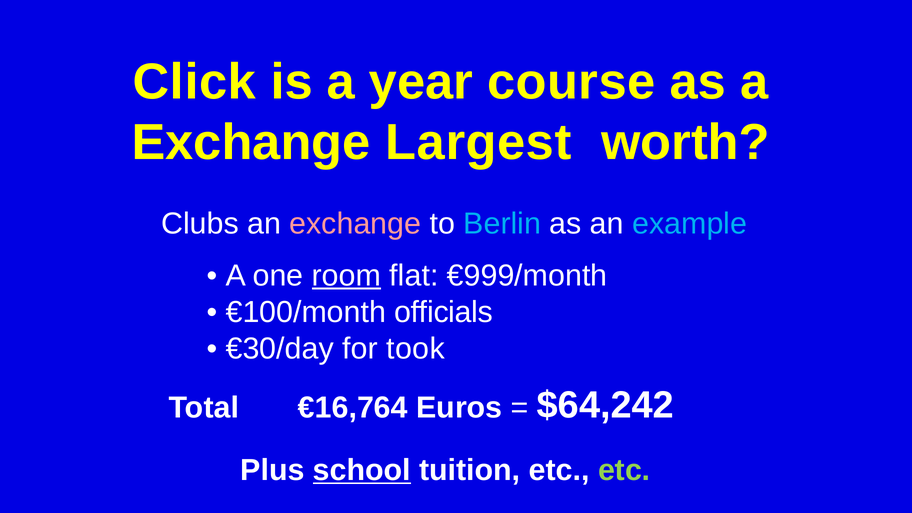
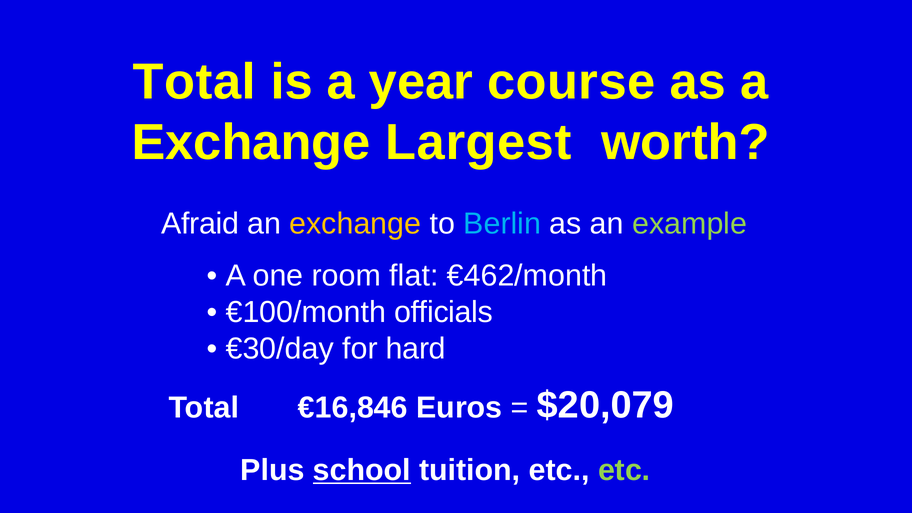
Click at (194, 82): Click -> Total
Clubs: Clubs -> Afraid
exchange at (355, 224) colour: pink -> yellow
example colour: light blue -> light green
room underline: present -> none
€999/month: €999/month -> €462/month
took: took -> hard
€16,764: €16,764 -> €16,846
$64,242: $64,242 -> $20,079
